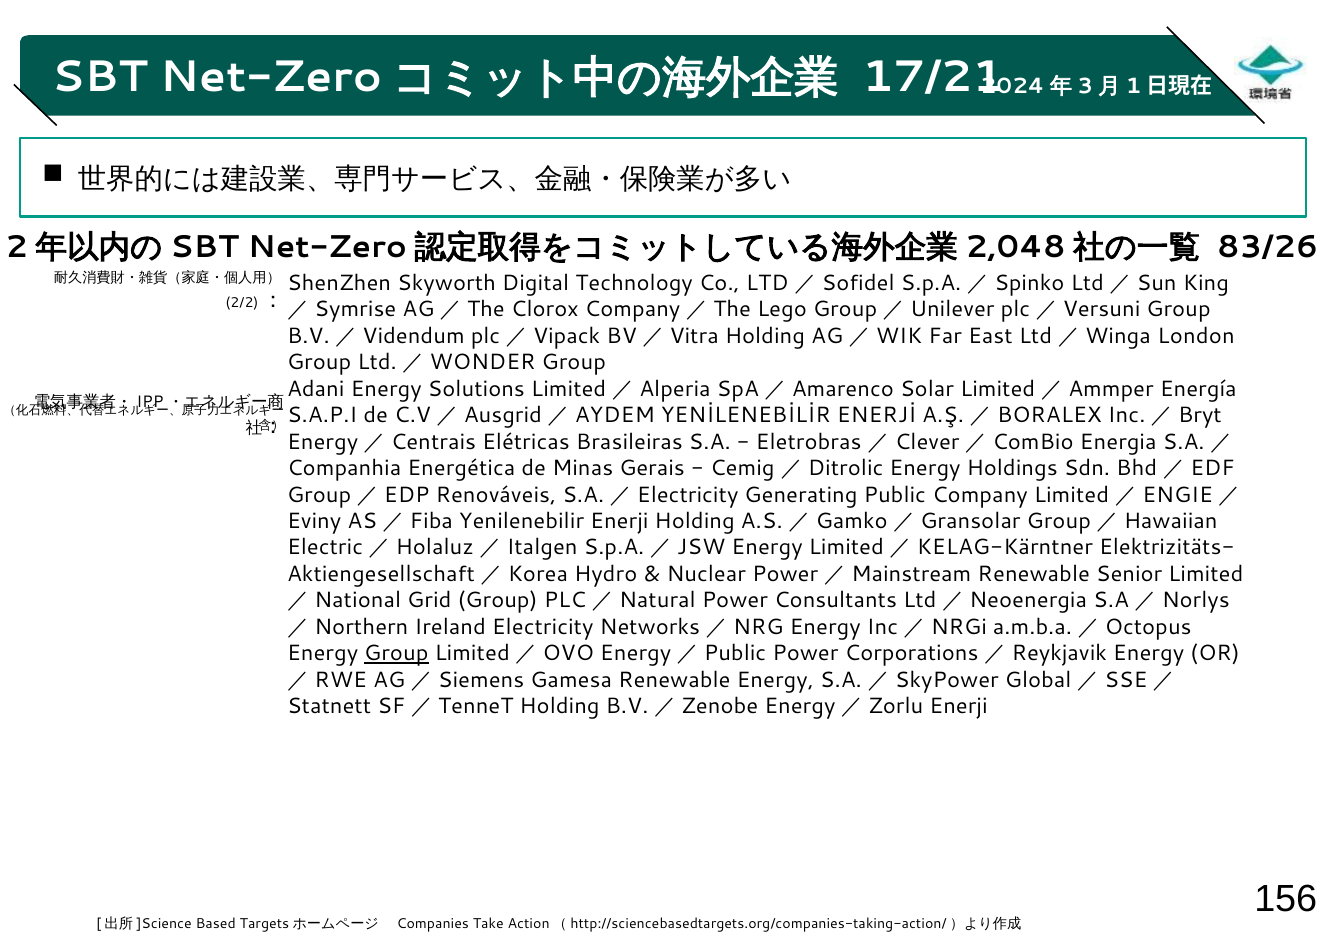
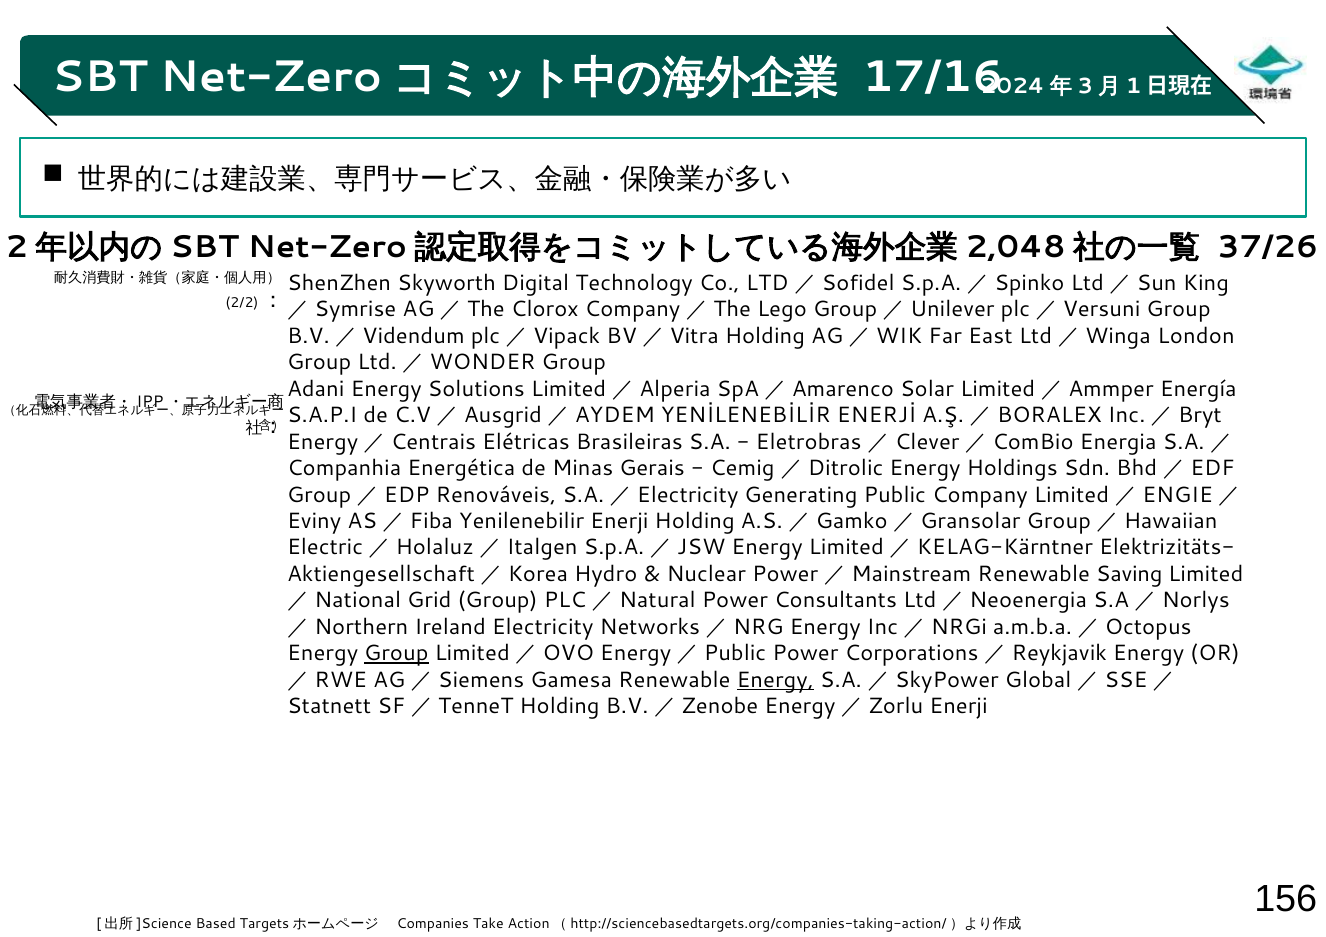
17/21: 17/21 -> 17/16
83/26: 83/26 -> 37/26
Senior: Senior -> Saving
Energy at (775, 680) underline: none -> present
